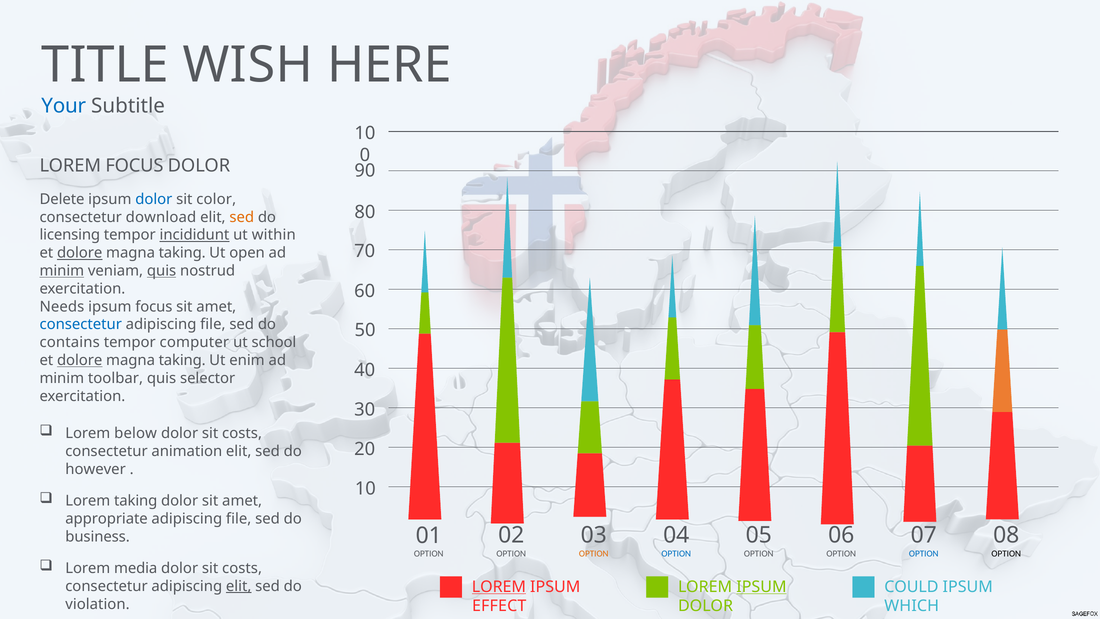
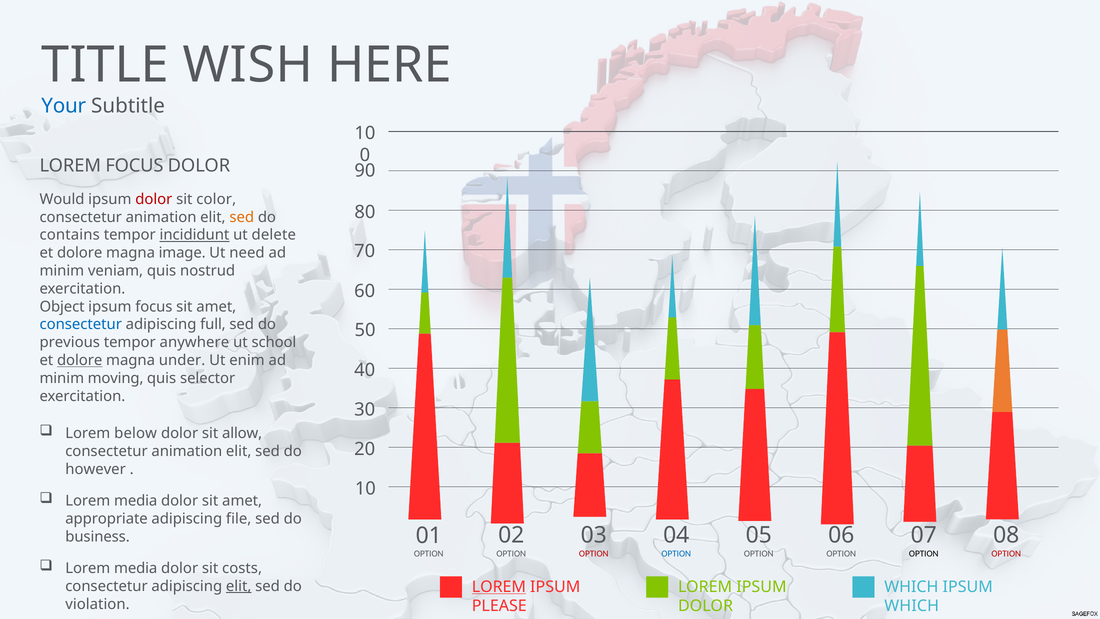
Delete: Delete -> Would
dolor at (154, 199) colour: blue -> red
download at (161, 217): download -> animation
licensing: licensing -> contains
within: within -> delete
dolore at (80, 253) underline: present -> none
taking at (182, 253): taking -> image
open: open -> need
minim at (62, 271) underline: present -> none
quis at (162, 271) underline: present -> none
Needs: Needs -> Object
file at (213, 324): file -> full
contains: contains -> previous
computer: computer -> anywhere
taking at (182, 360): taking -> under
toolbar: toolbar -> moving
costs at (242, 433): costs -> allow
taking at (136, 501): taking -> media
OPTION at (594, 553) colour: orange -> red
OPTION at (924, 553) colour: blue -> black
OPTION at (1006, 553) colour: black -> red
IPSUM at (761, 587) underline: present -> none
COULD at (911, 587): COULD -> WHICH
EFFECT: EFFECT -> PLEASE
